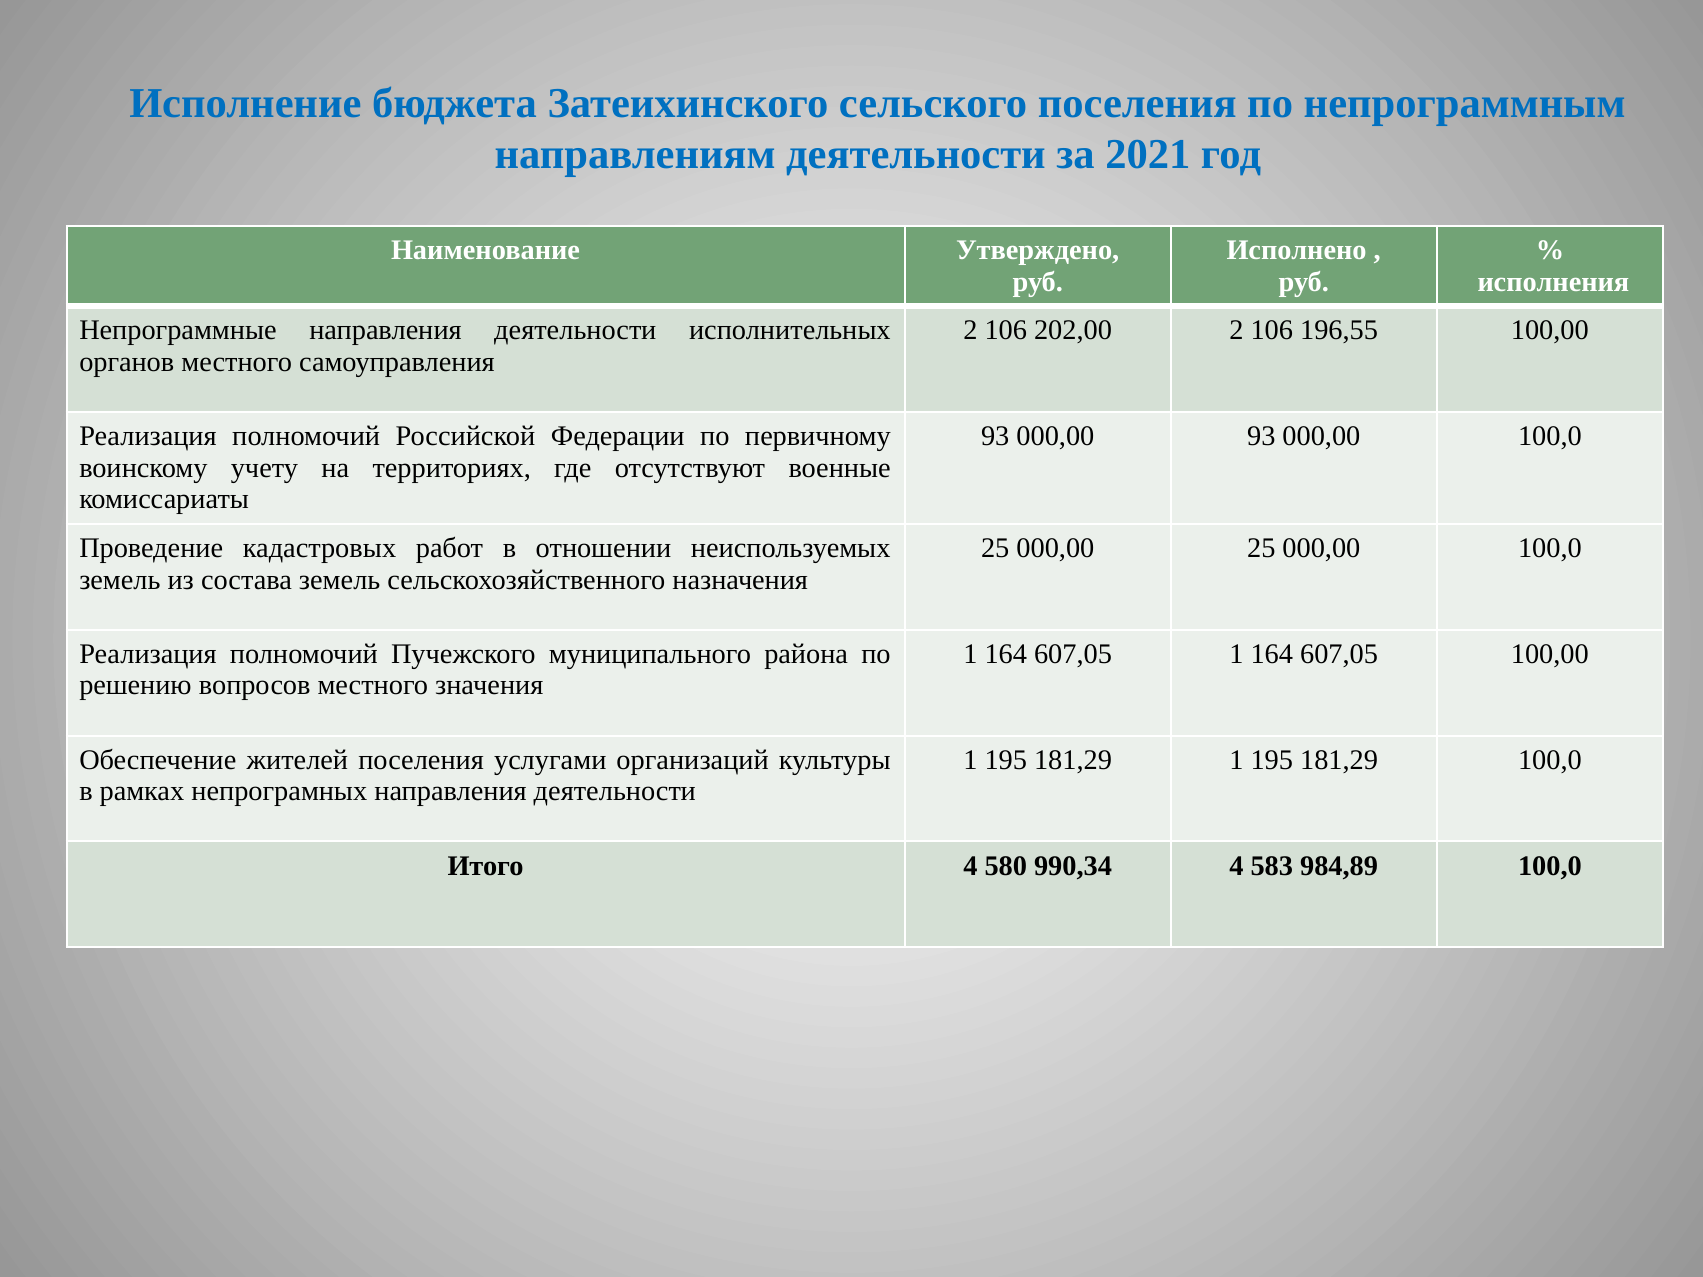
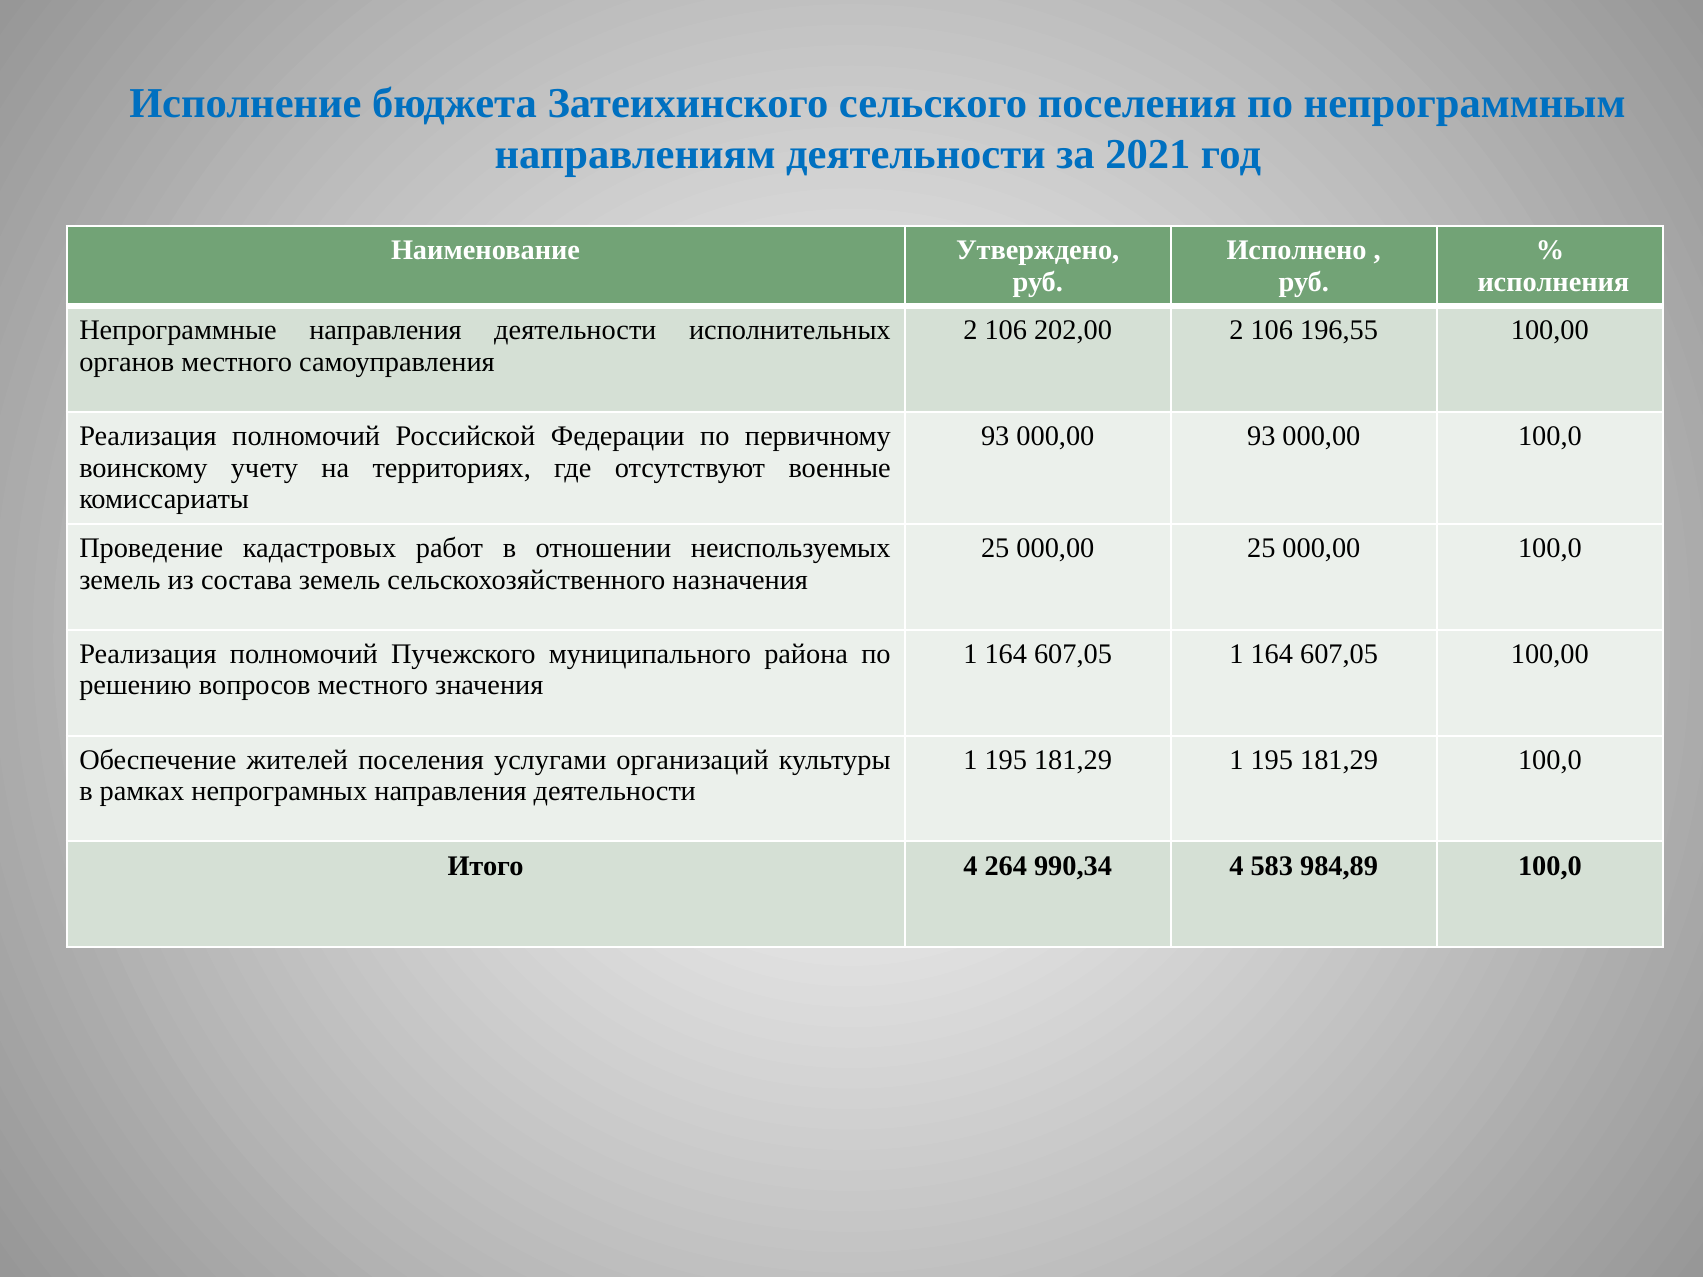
580: 580 -> 264
